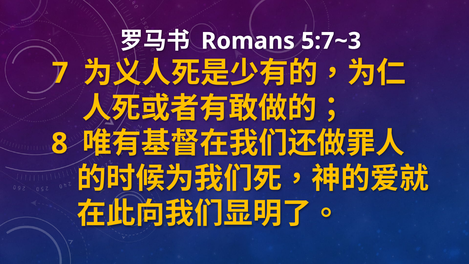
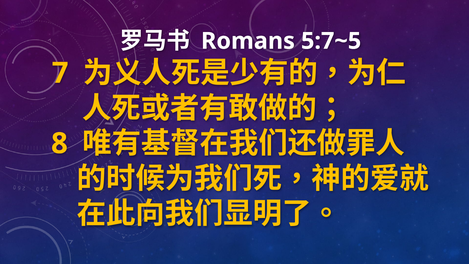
5:7~3: 5:7~3 -> 5:7~5
